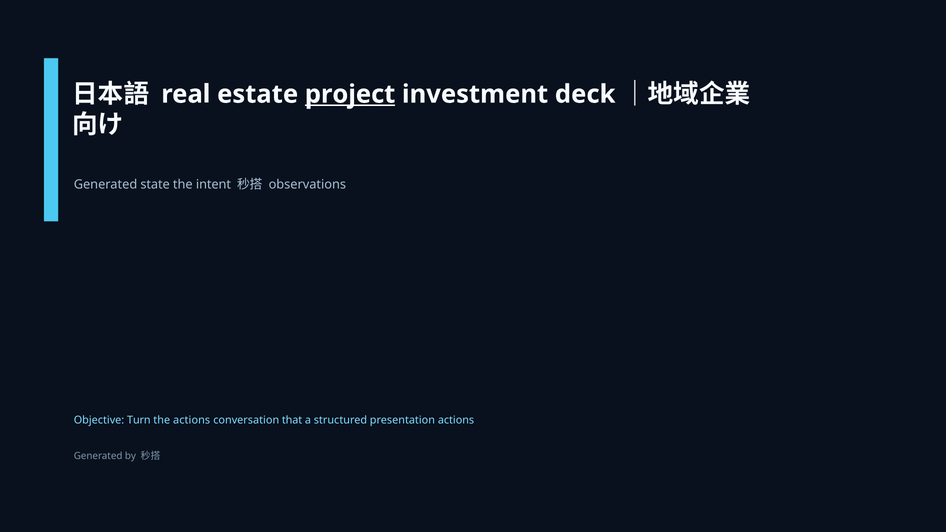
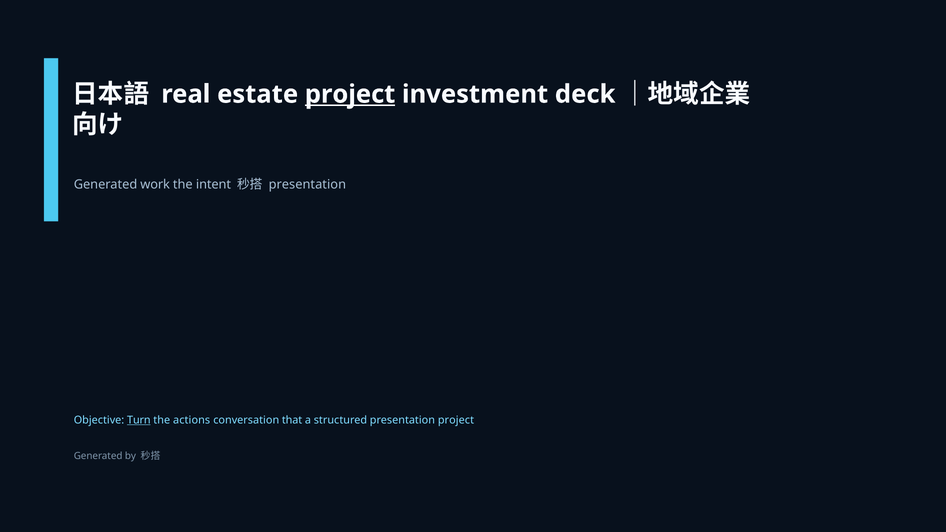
state: state -> work
observations at (307, 185): observations -> presentation
Turn underline: none -> present
presentation actions: actions -> project
